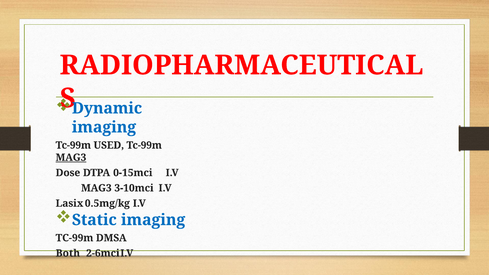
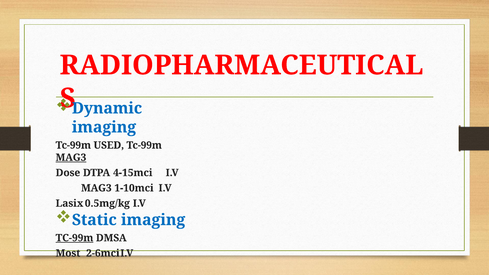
0-15mci: 0-15mci -> 4-15mci
3-10mci: 3-10mci -> 1-10mci
TC-99m at (74, 238) underline: none -> present
Both: Both -> Most
